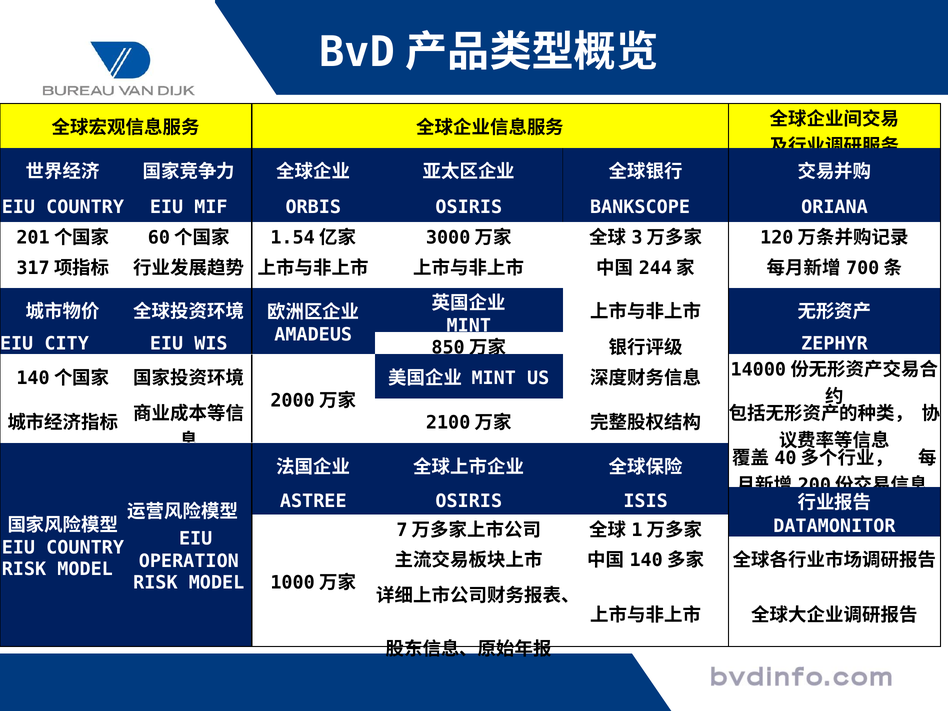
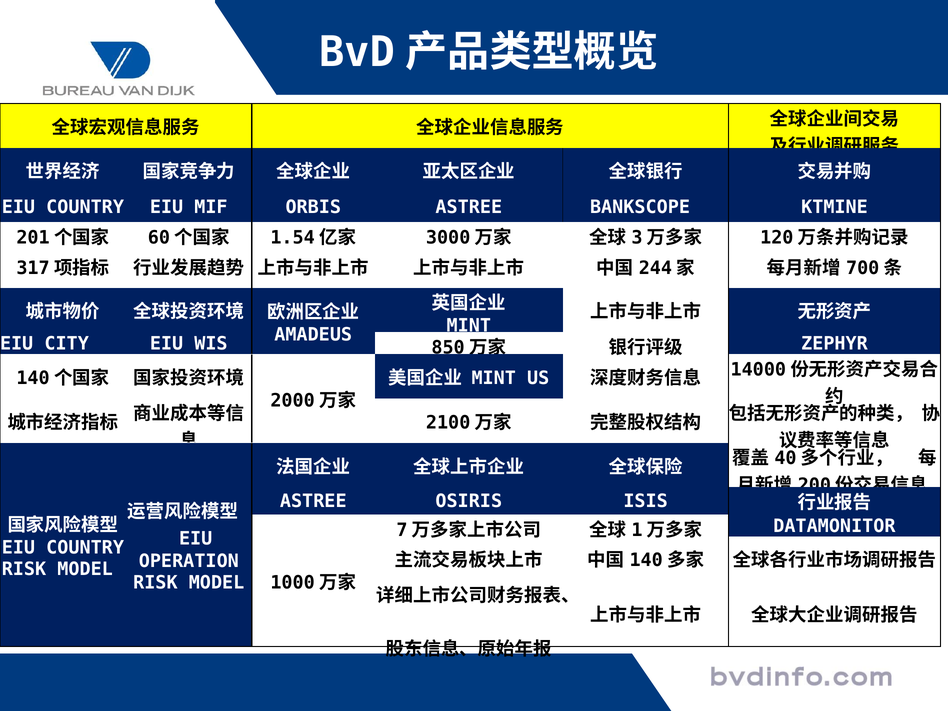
ORBIS OSIRIS: OSIRIS -> ASTREE
ORIANA: ORIANA -> KTMINE
